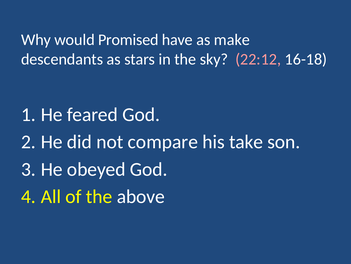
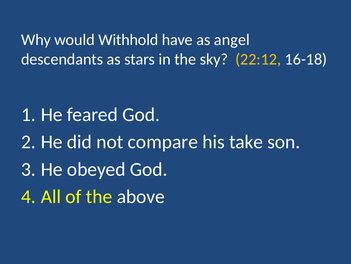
Promised: Promised -> Withhold
make: make -> angel
22:12 colour: pink -> yellow
